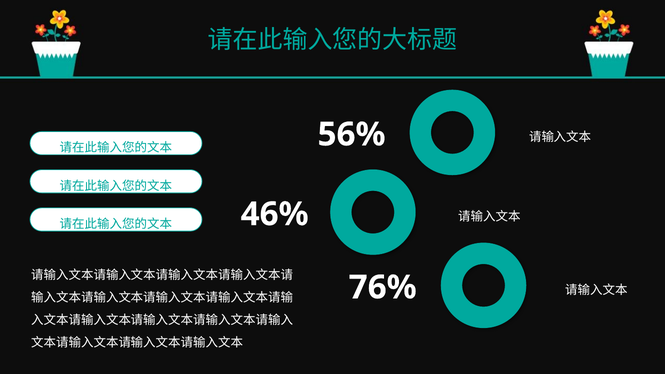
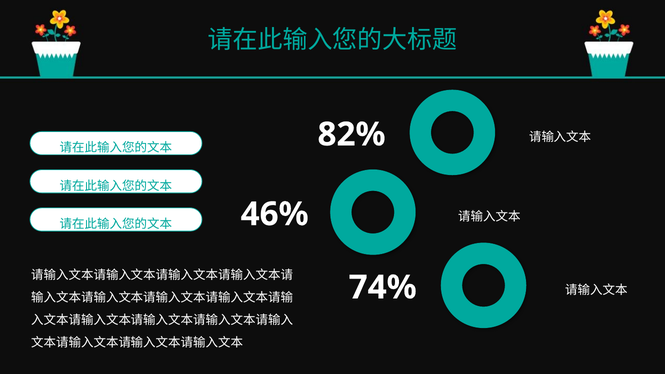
56%: 56% -> 82%
76%: 76% -> 74%
